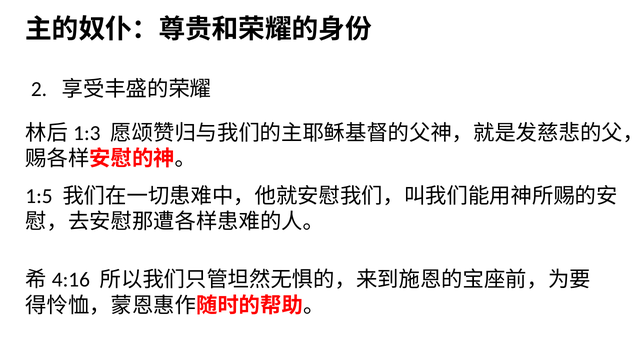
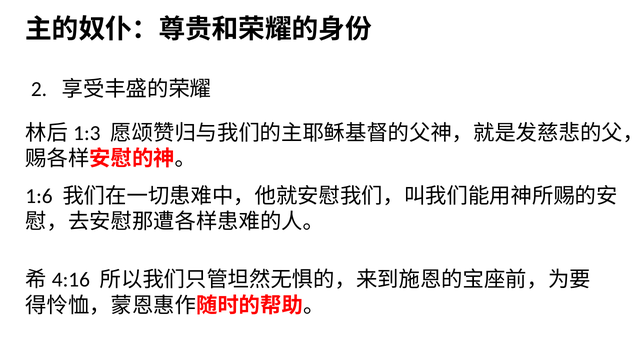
1:5: 1:5 -> 1:6
